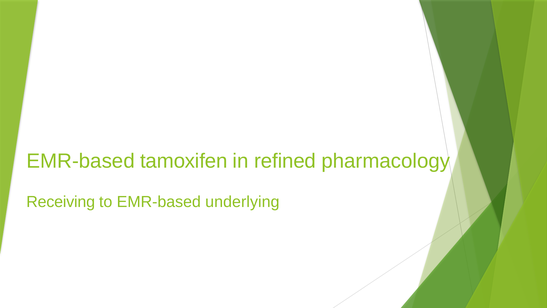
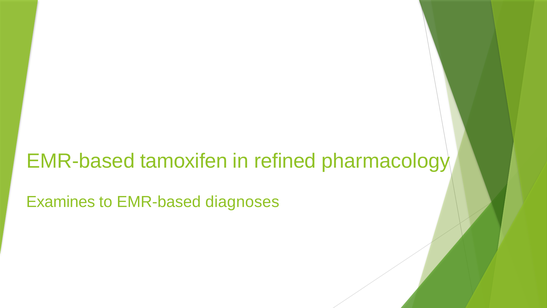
Receiving: Receiving -> Examines
underlying: underlying -> diagnoses
